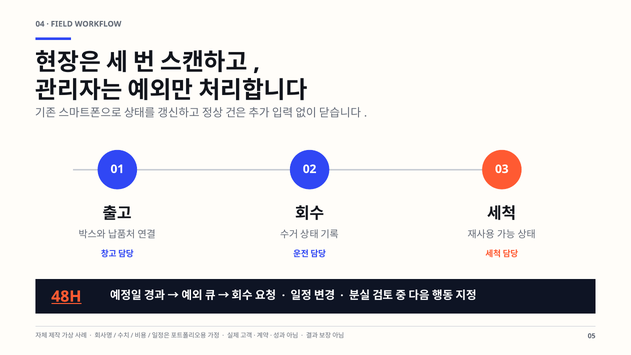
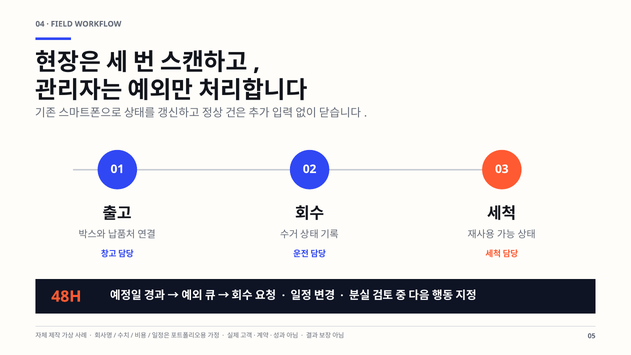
48H underline: present -> none
